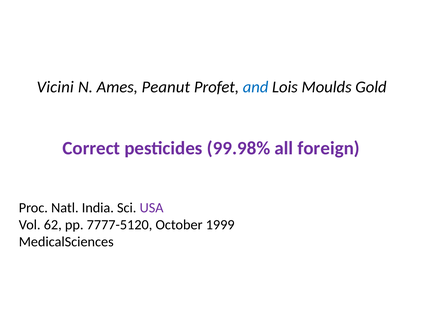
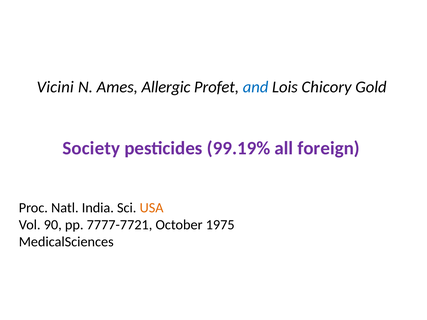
Peanut: Peanut -> Allergic
Moulds: Moulds -> Chicory
Correct: Correct -> Society
99.98%: 99.98% -> 99.19%
USA colour: purple -> orange
62: 62 -> 90
7777-5120: 7777-5120 -> 7777-7721
1999: 1999 -> 1975
